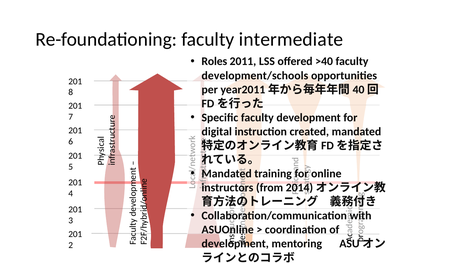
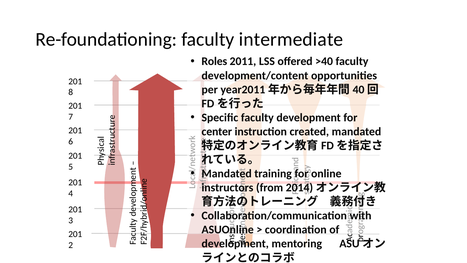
development/schools: development/schools -> development/content
digital: digital -> center
